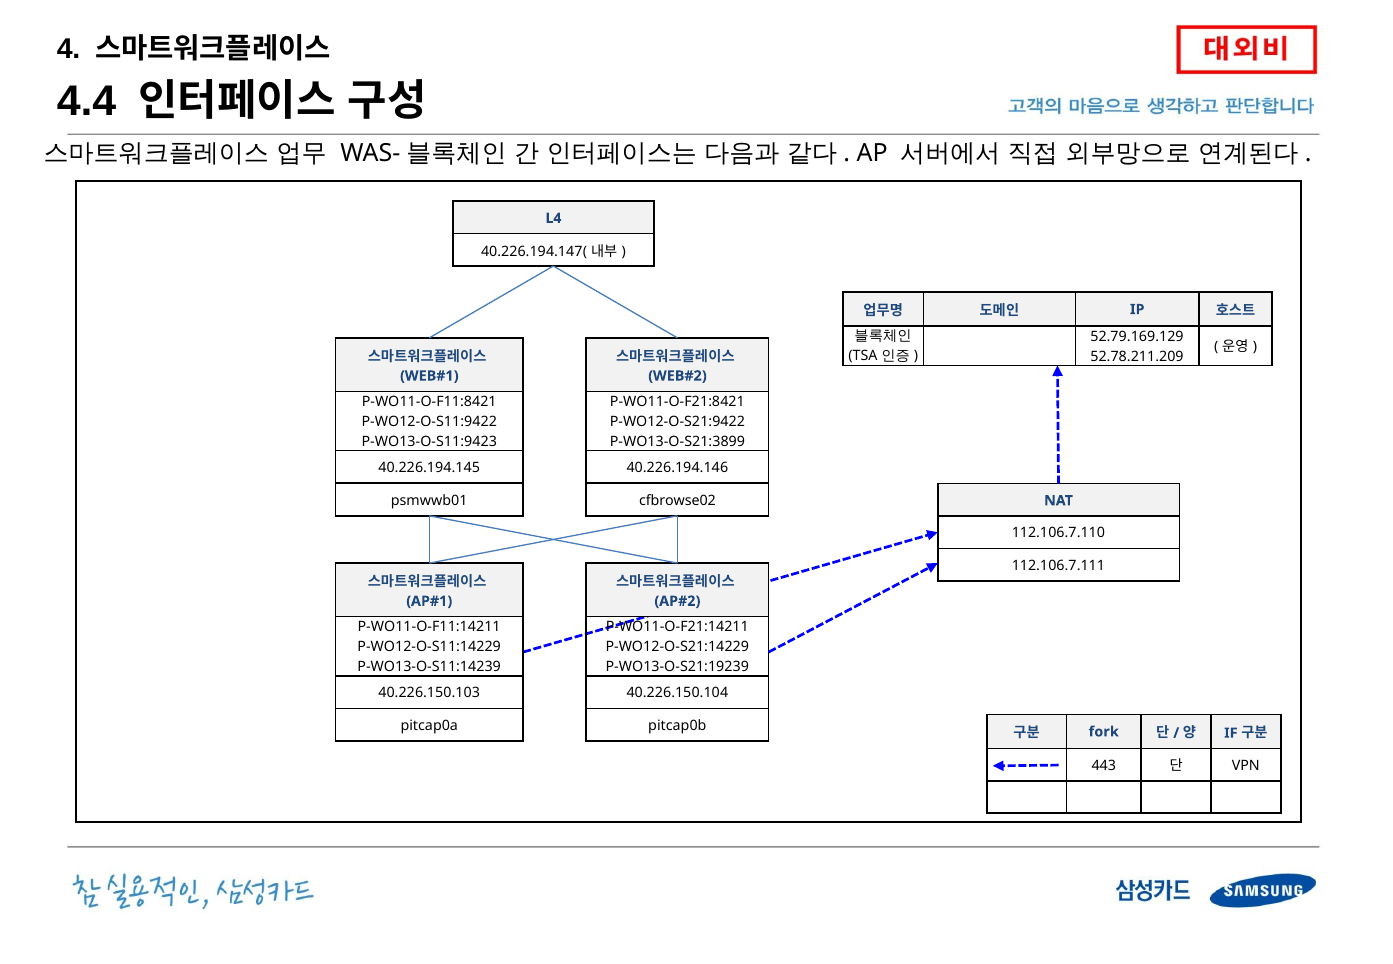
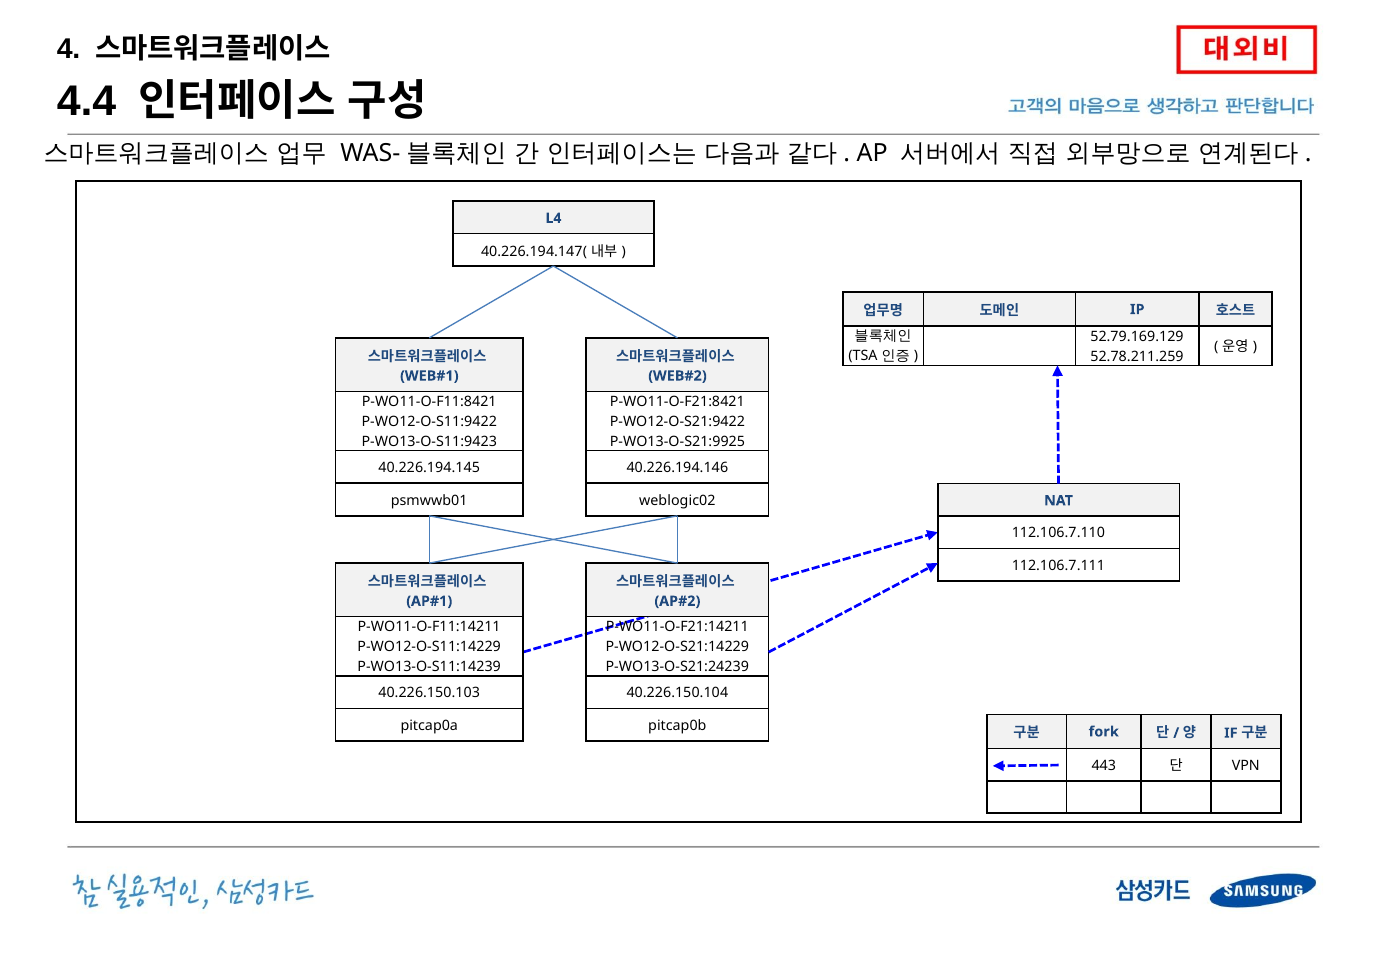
52.78.211.209: 52.78.211.209 -> 52.78.211.259
P-WO13-O-S21:3899: P-WO13-O-S21:3899 -> P-WO13-O-S21:9925
cfbrowse02: cfbrowse02 -> weblogic02
P-WO13-O-S21:19239: P-WO13-O-S21:19239 -> P-WO13-O-S21:24239
